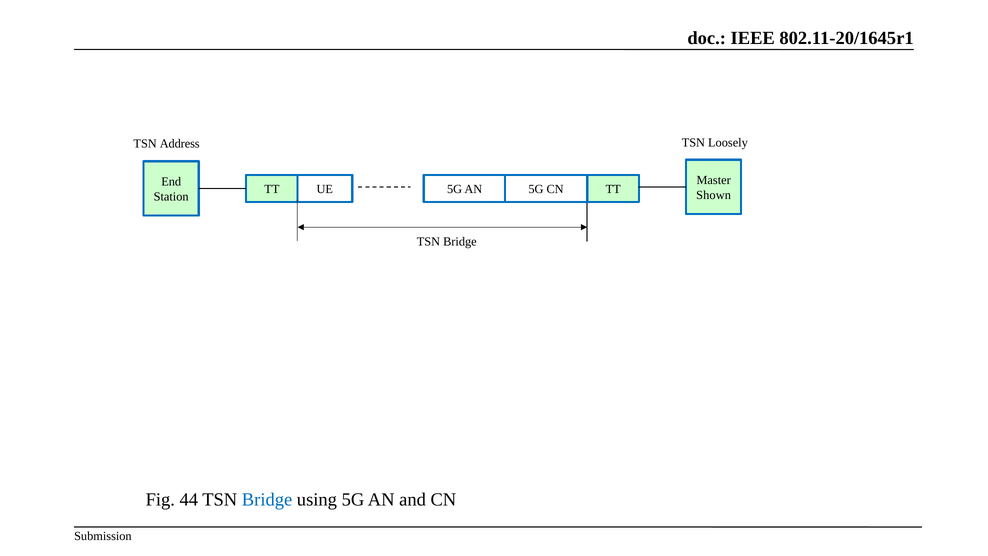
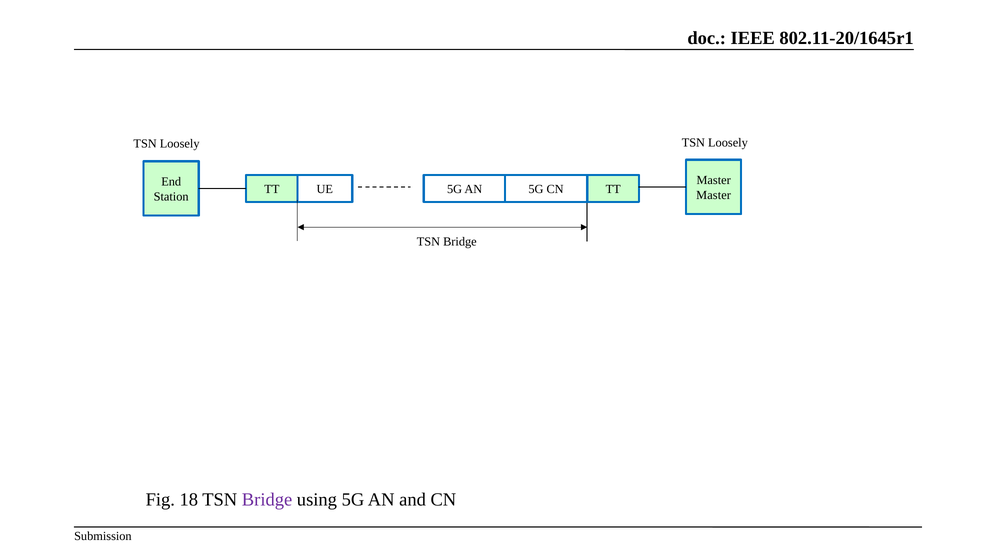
Address at (180, 144): Address -> Loosely
Shown at (714, 195): Shown -> Master
44: 44 -> 18
Bridge at (267, 499) colour: blue -> purple
